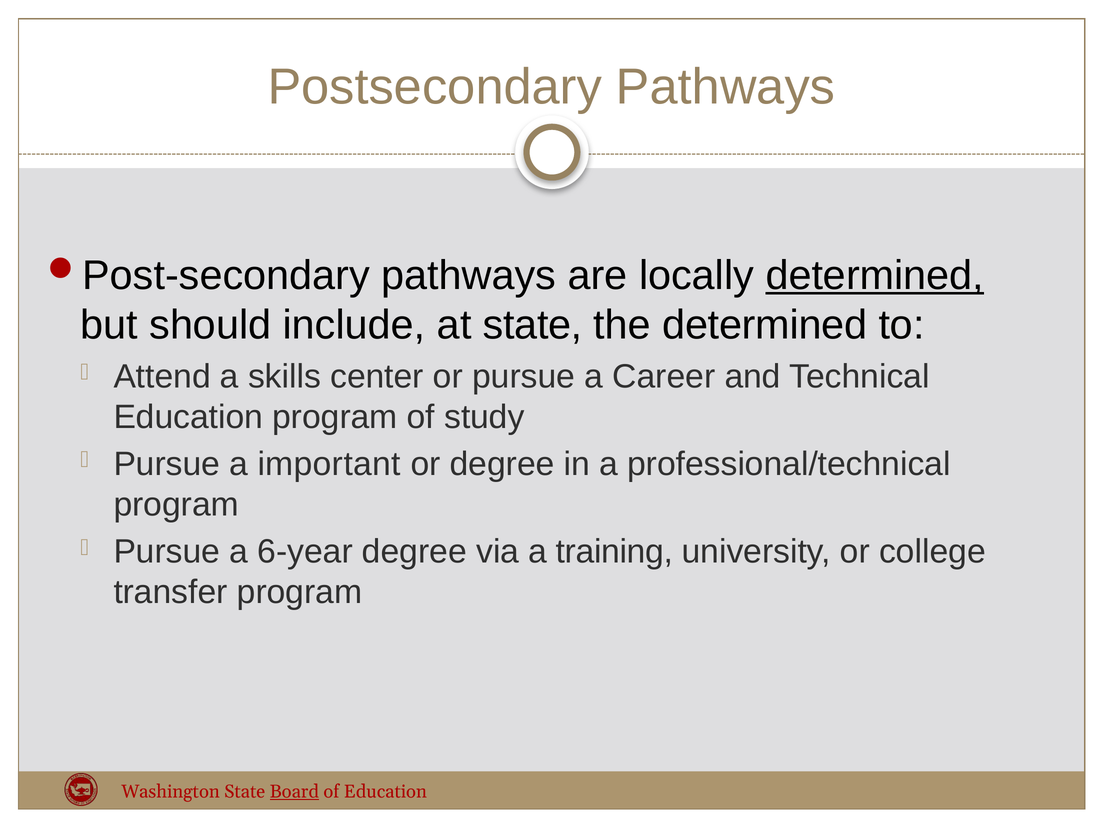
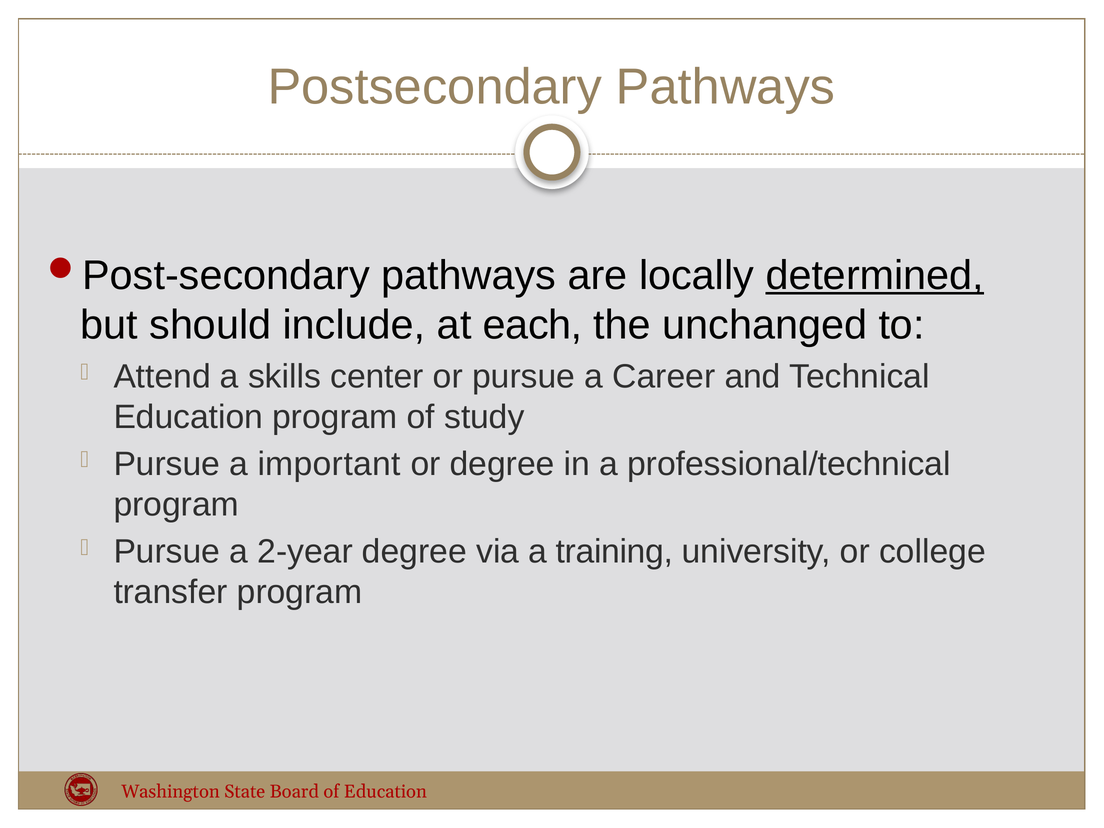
at state: state -> each
the determined: determined -> unchanged
6-year: 6-year -> 2-year
Board underline: present -> none
